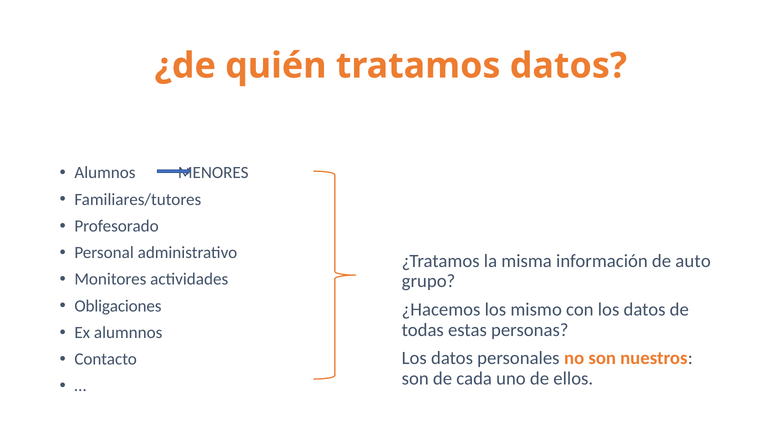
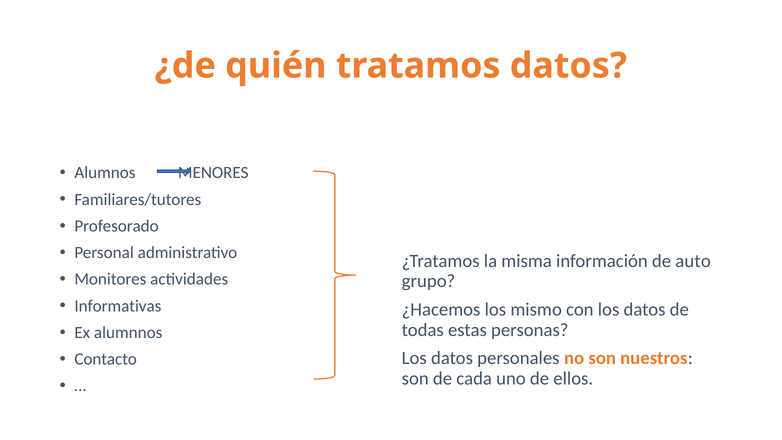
Obligaciones: Obligaciones -> Informativas
